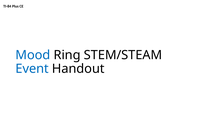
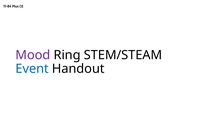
Mood colour: blue -> purple
